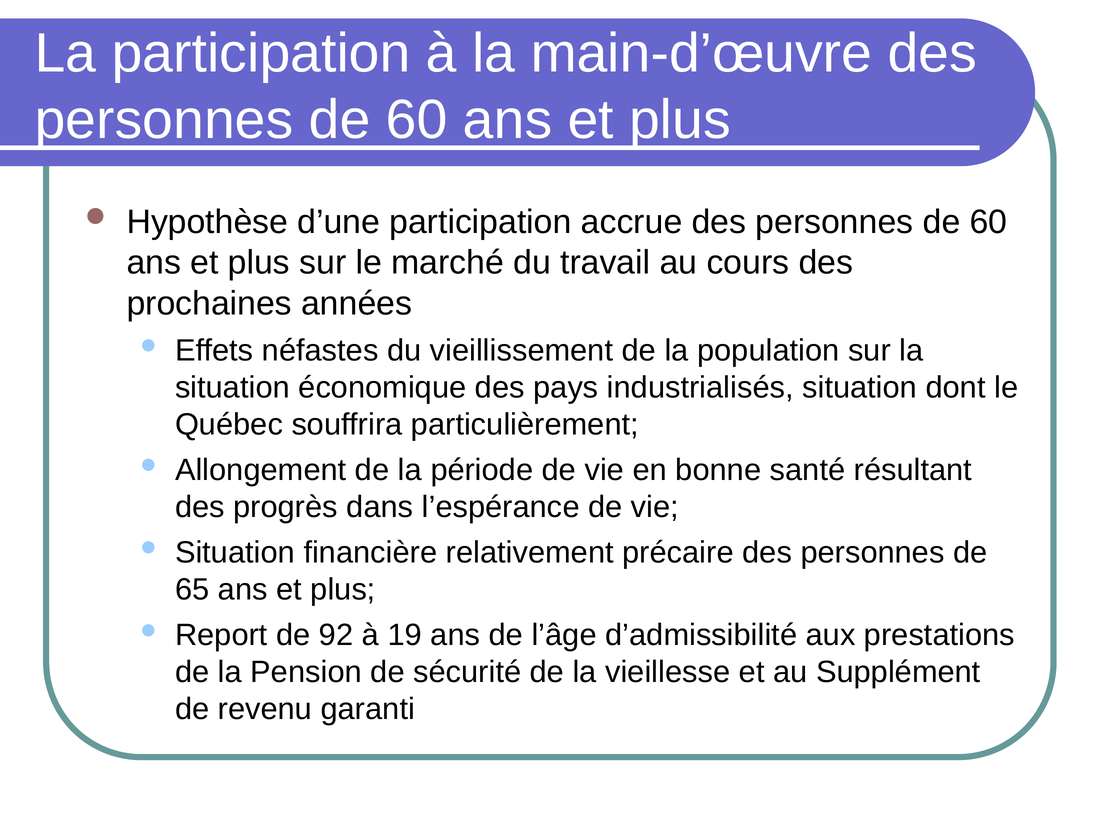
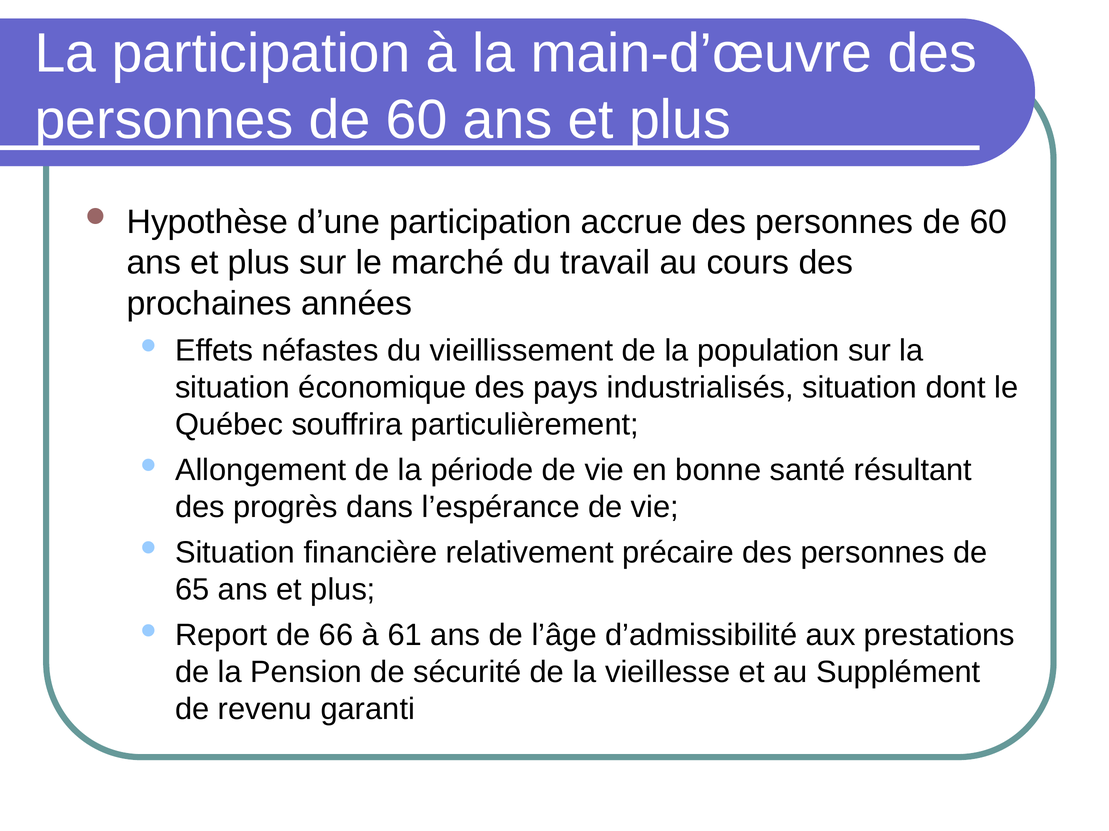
92: 92 -> 66
19: 19 -> 61
